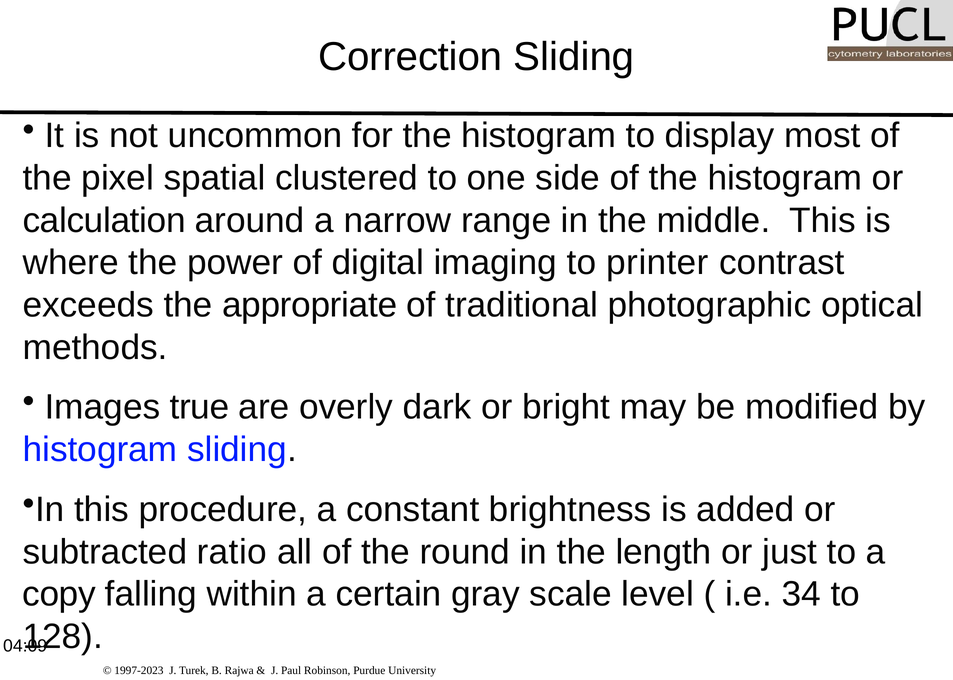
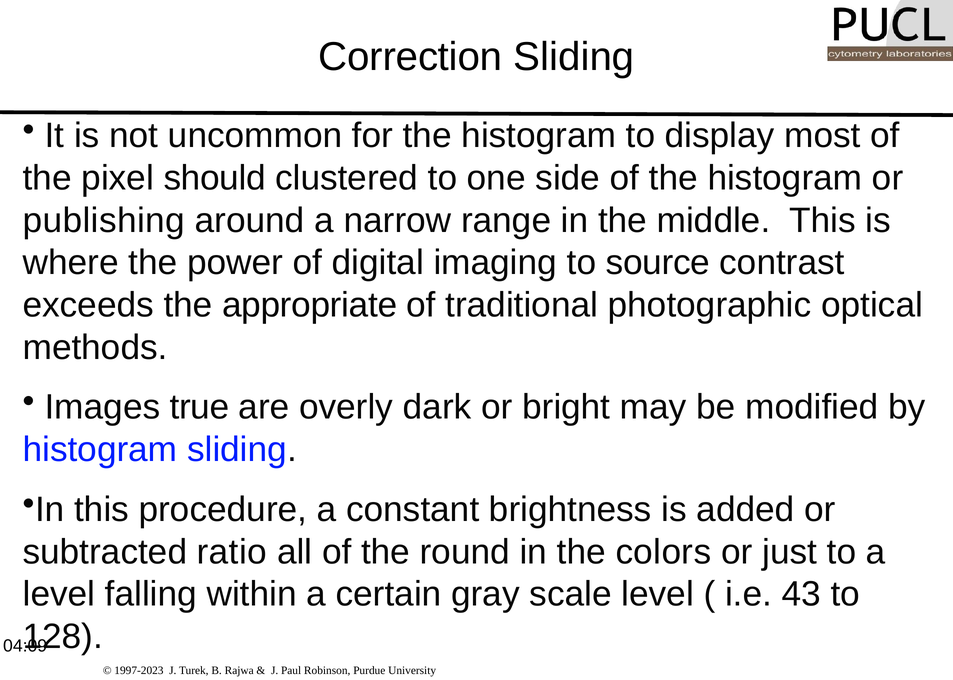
spatial: spatial -> should
calculation: calculation -> publishing
printer: printer -> source
length: length -> colors
copy at (59, 595): copy -> level
34: 34 -> 43
